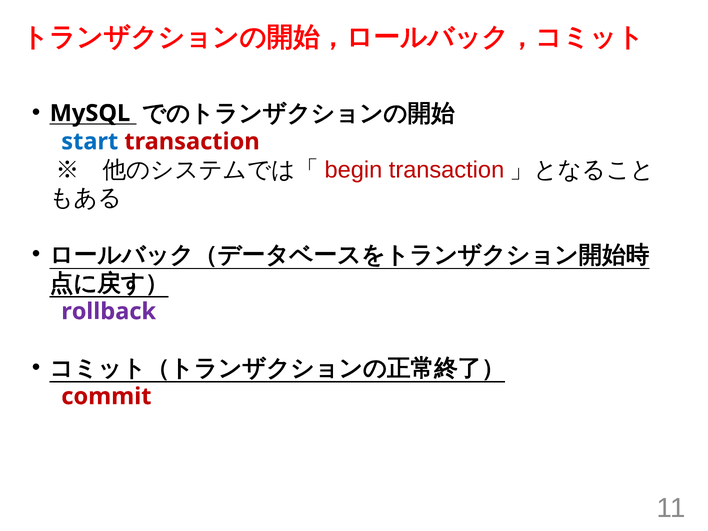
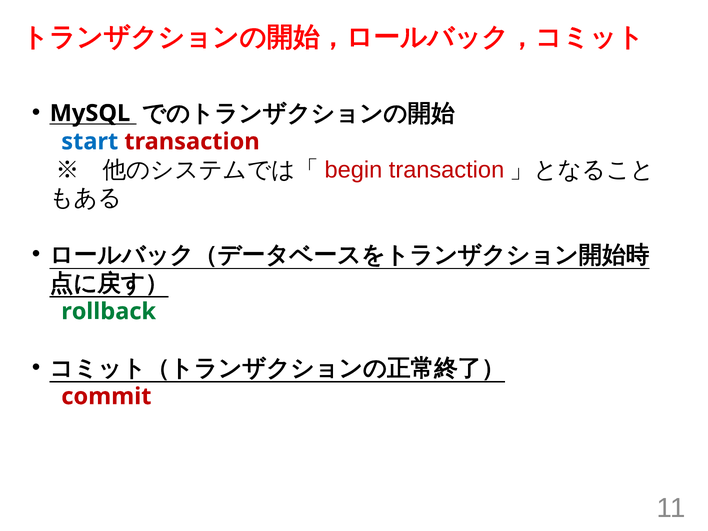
rollback colour: purple -> green
